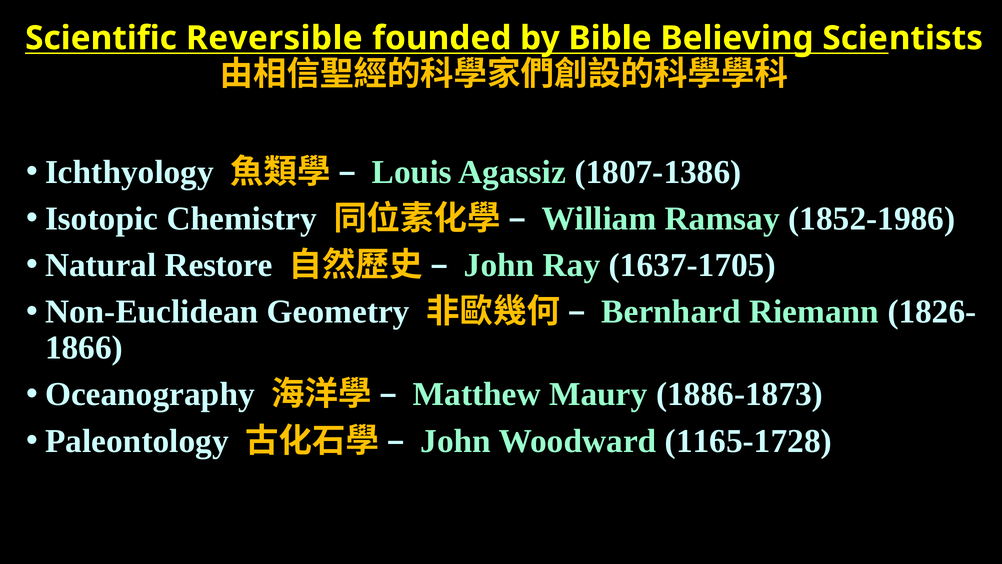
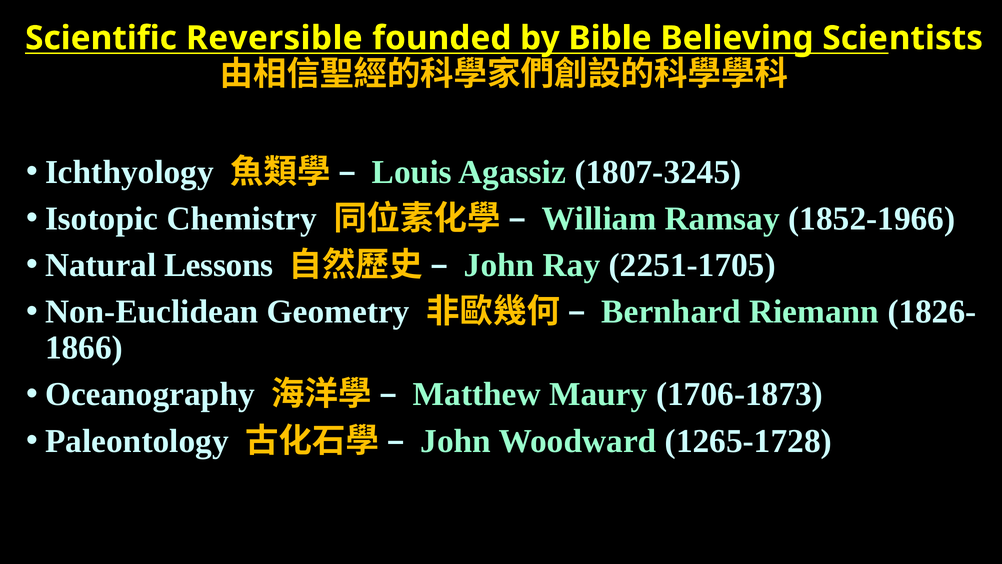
1807-1386: 1807-1386 -> 1807-3245
1852-1986: 1852-1986 -> 1852-1966
Restore: Restore -> Lessons
1637-1705: 1637-1705 -> 2251-1705
1886-1873: 1886-1873 -> 1706-1873
1165-1728: 1165-1728 -> 1265-1728
